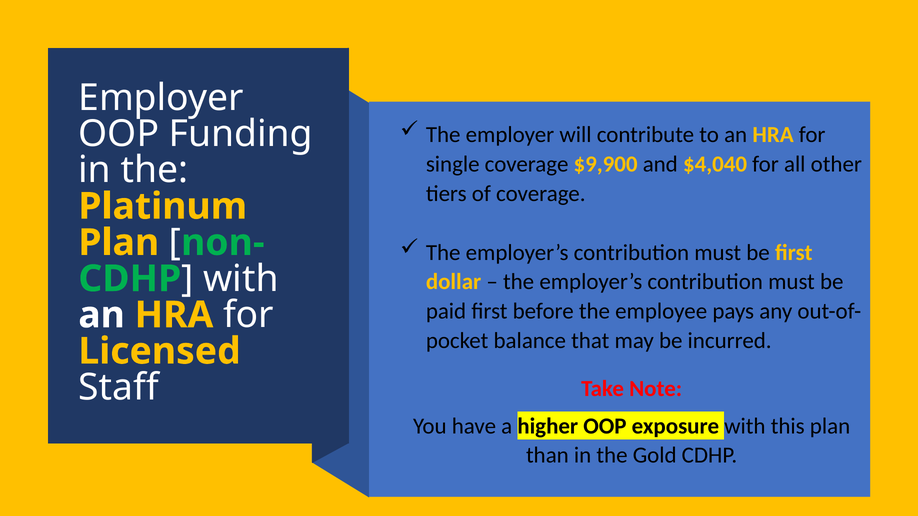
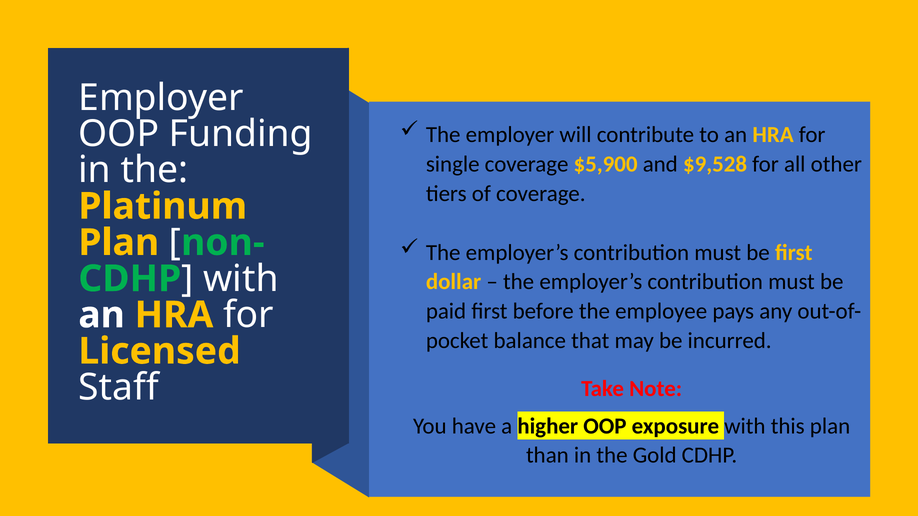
$9,900: $9,900 -> $5,900
$4,040: $4,040 -> $9,528
